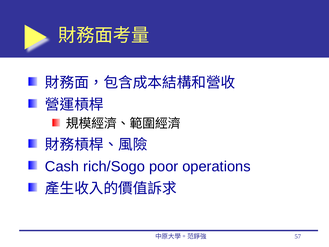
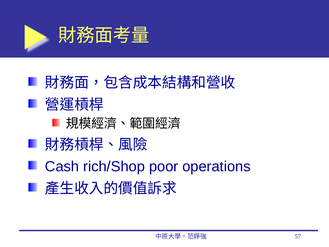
rich/Sogo: rich/Sogo -> rich/Shop
